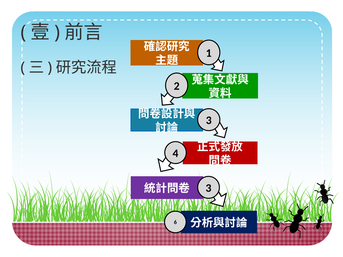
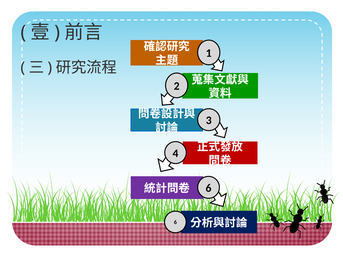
3 at (209, 188): 3 -> 6
